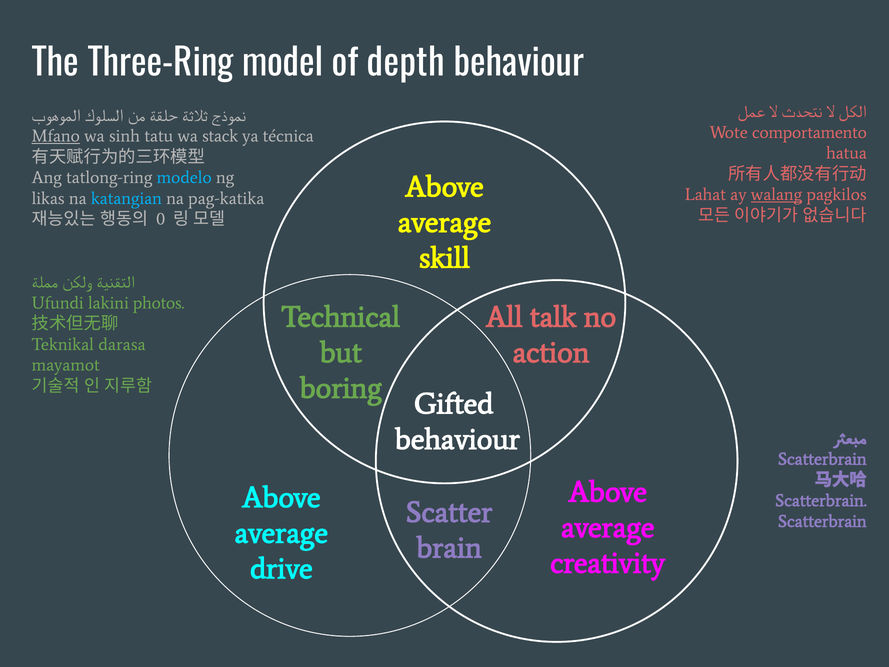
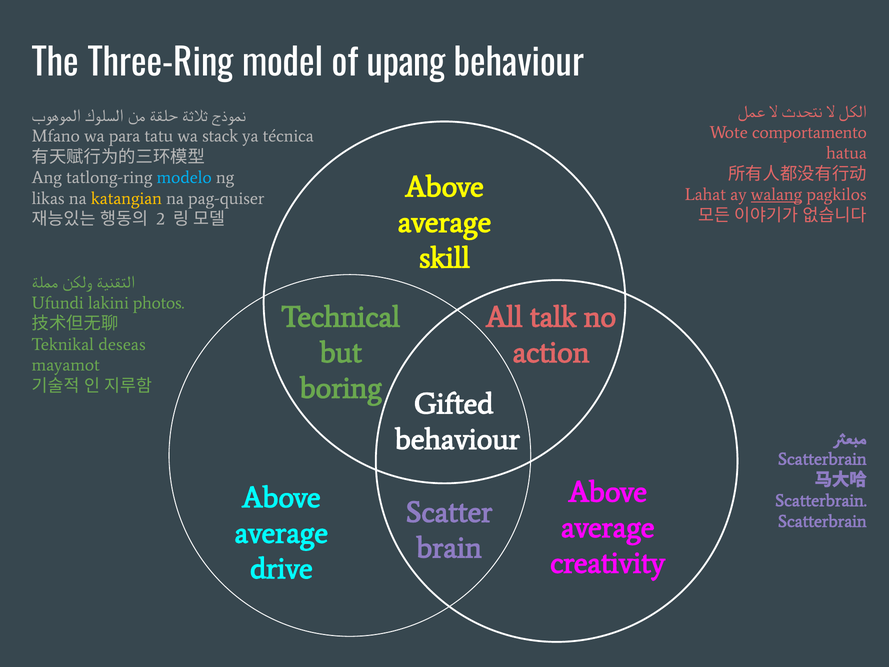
depth: depth -> upang
Mfano underline: present -> none
sinh: sinh -> para
katangian colour: light blue -> yellow
pag-katika: pag-katika -> pag-quiser
0: 0 -> 2
darasa: darasa -> deseas
